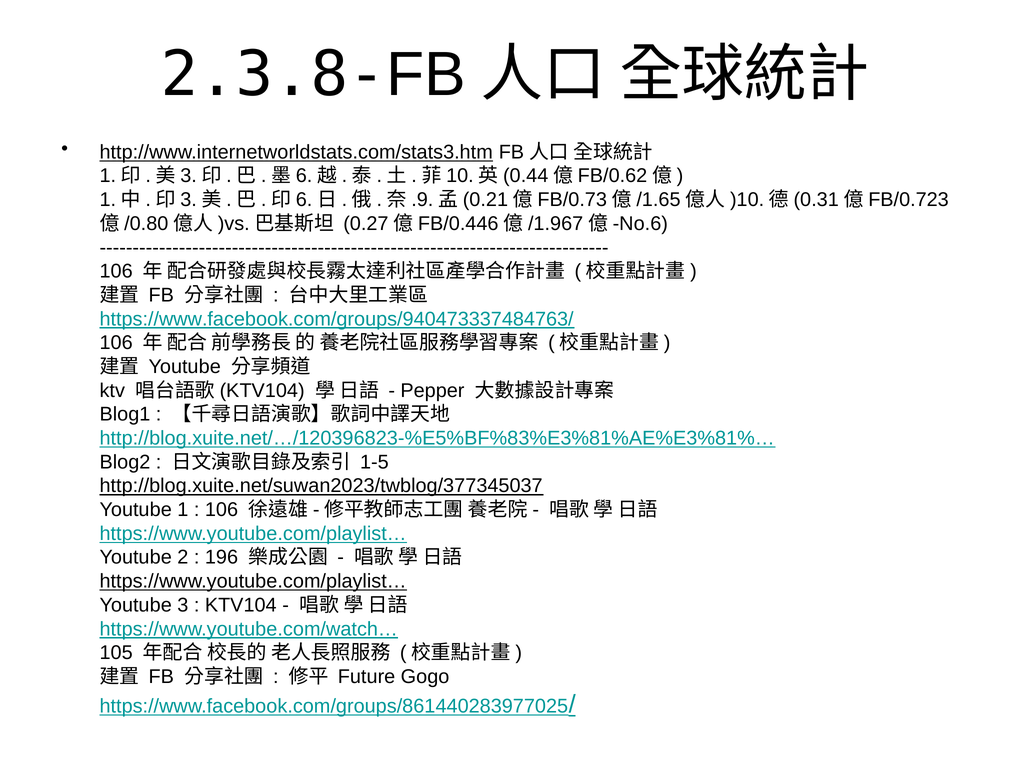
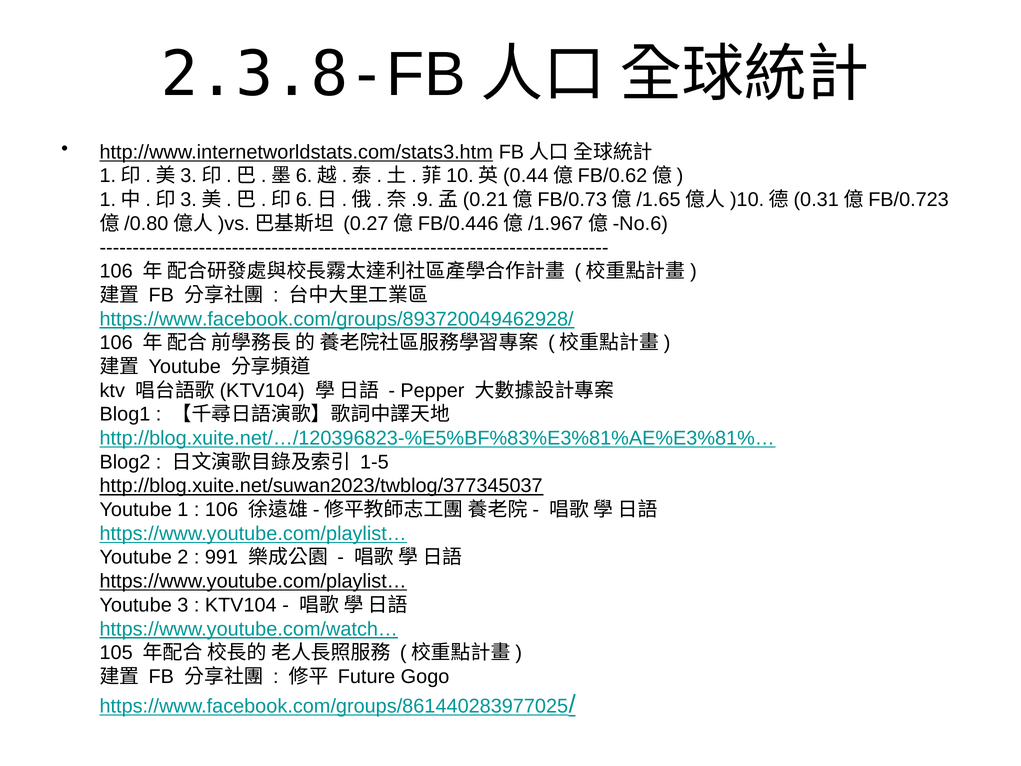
https://www.facebook.com/groups/940473337484763/: https://www.facebook.com/groups/940473337484763/ -> https://www.facebook.com/groups/893720049462928/
196: 196 -> 991
